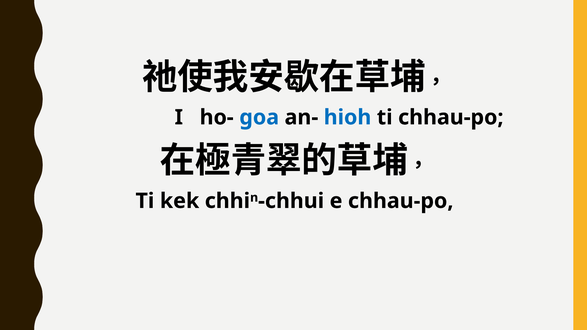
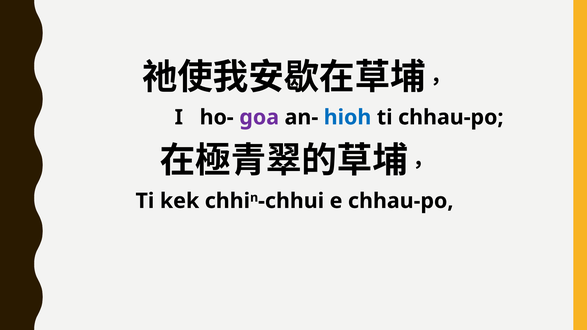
goa colour: blue -> purple
